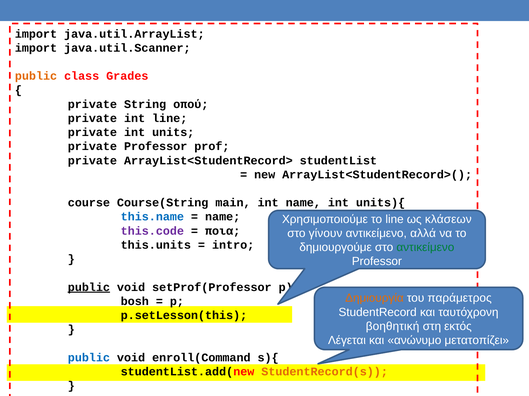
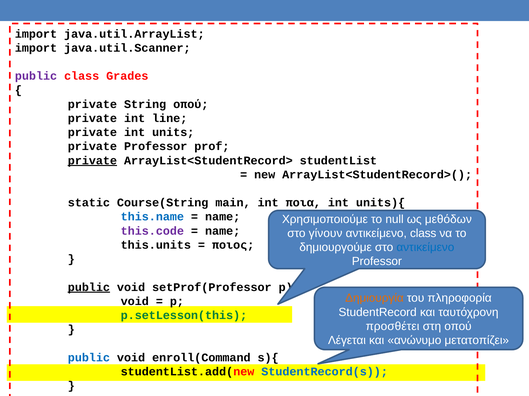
public at (36, 76) colour: orange -> purple
private at (92, 161) underline: none -> present
course: course -> static
int name: name -> ποια
το line: line -> null
κλάσεων: κλάσεων -> μεθόδων
ποια at (223, 231): ποια -> name
αντικείμενο αλλά: αλλά -> class
intro: intro -> ποιος
αντικείμενο at (425, 248) colour: green -> blue
παράμετρος: παράμετρος -> πληροφορία
bosh at (135, 302): bosh -> void
p.setLesson(this colour: black -> green
βοηθητική: βοηθητική -> προσθέτει
στη εκτός: εκτός -> οπού
StudentRecord(s colour: orange -> blue
